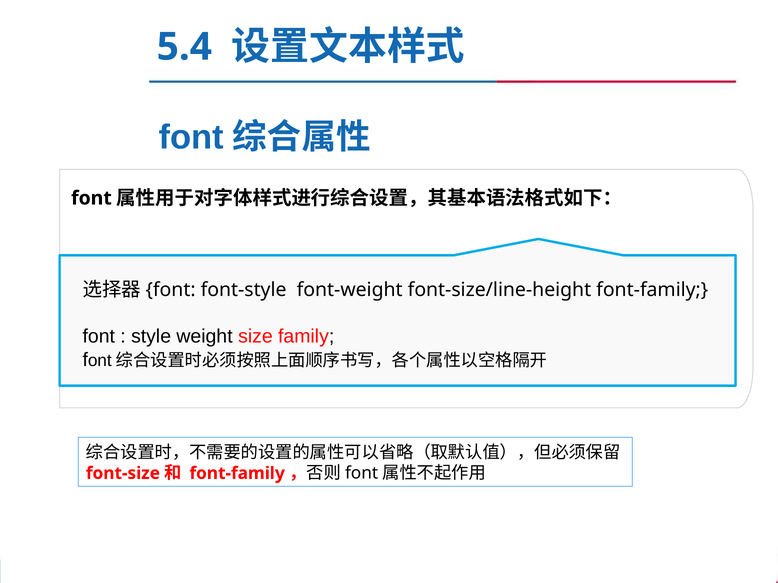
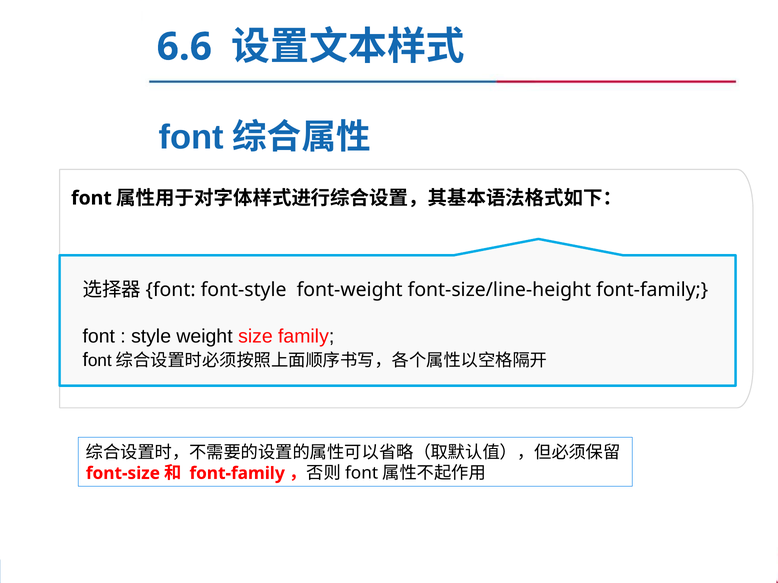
5.4: 5.4 -> 6.6
